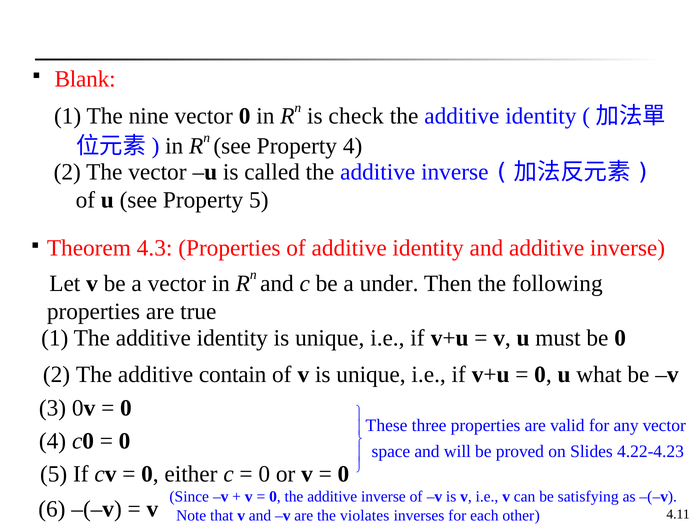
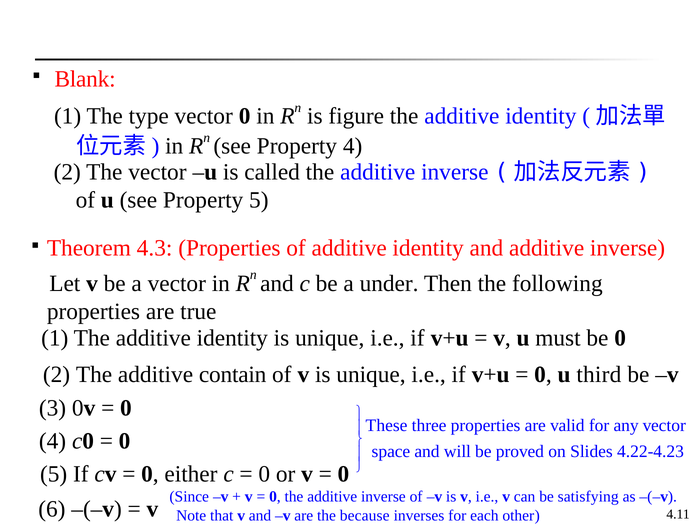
nine: nine -> type
check: check -> figure
what: what -> third
violates: violates -> because
